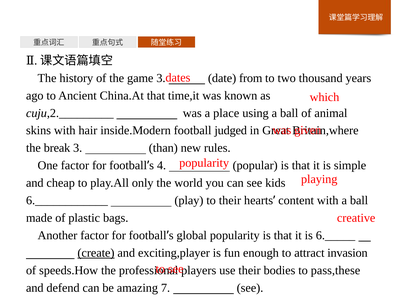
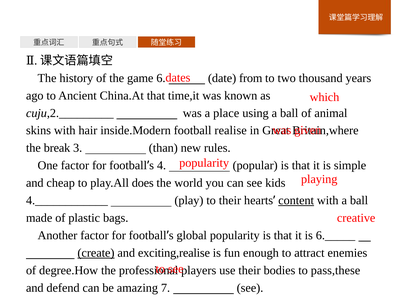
game 3: 3 -> 6
judged: judged -> realise
only: only -> does
6.____________: 6.____________ -> 4.____________
content underline: none -> present
exciting,player: exciting,player -> exciting,realise
invasion: invasion -> enemies
speeds.How: speeds.How -> degree.How
